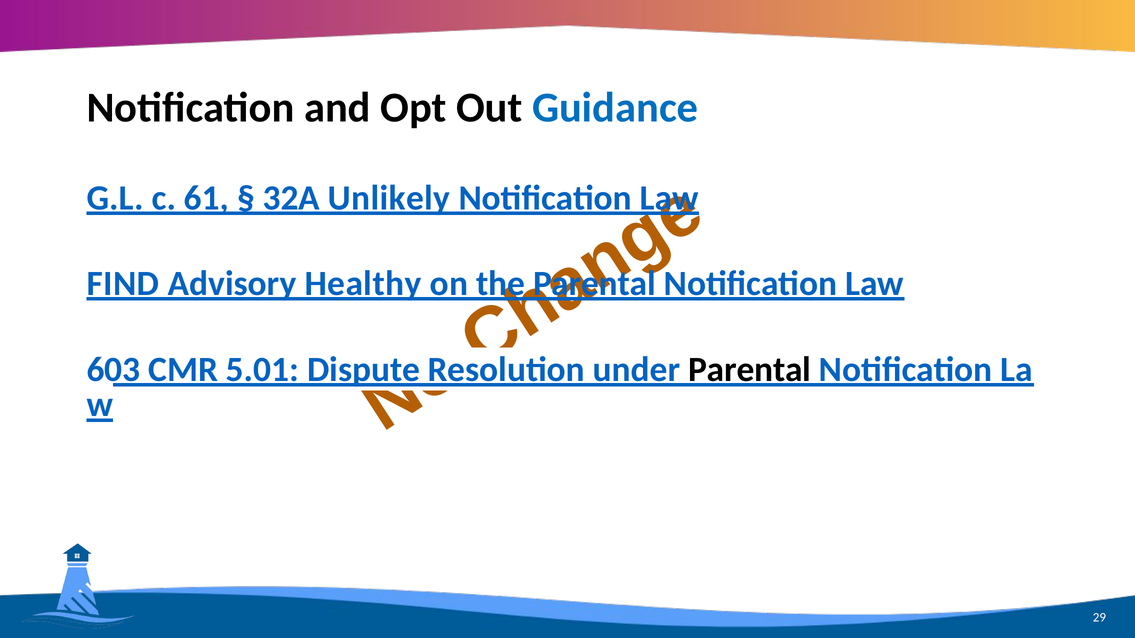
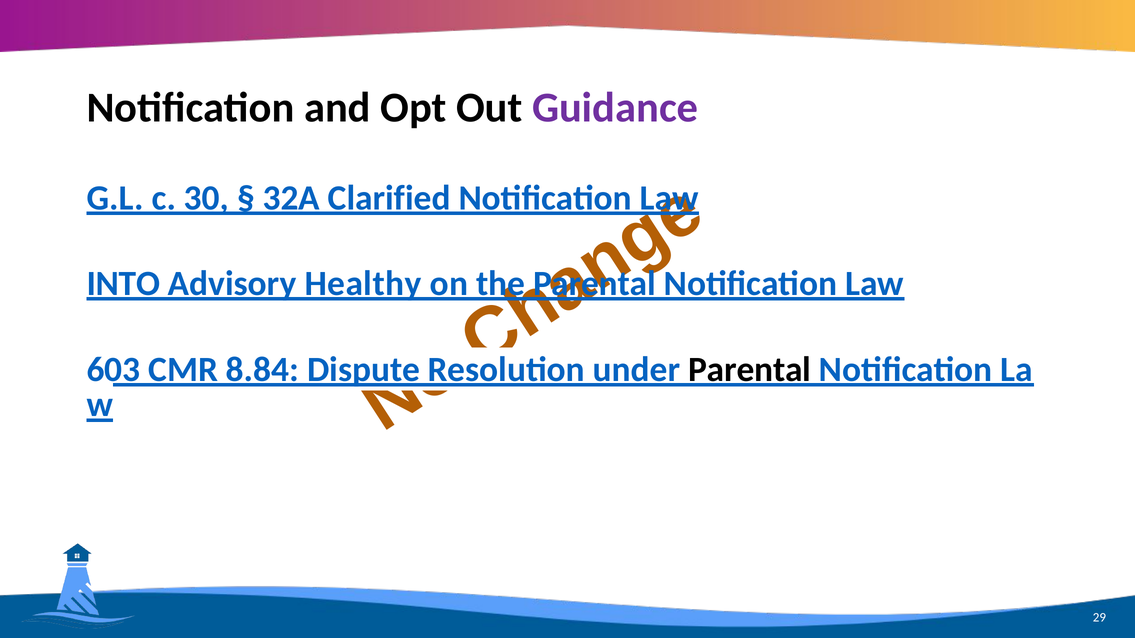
Guidance colour: blue -> purple
61: 61 -> 30
Unlikely: Unlikely -> Clarified
FIND: FIND -> INTO
5.01: 5.01 -> 8.84
